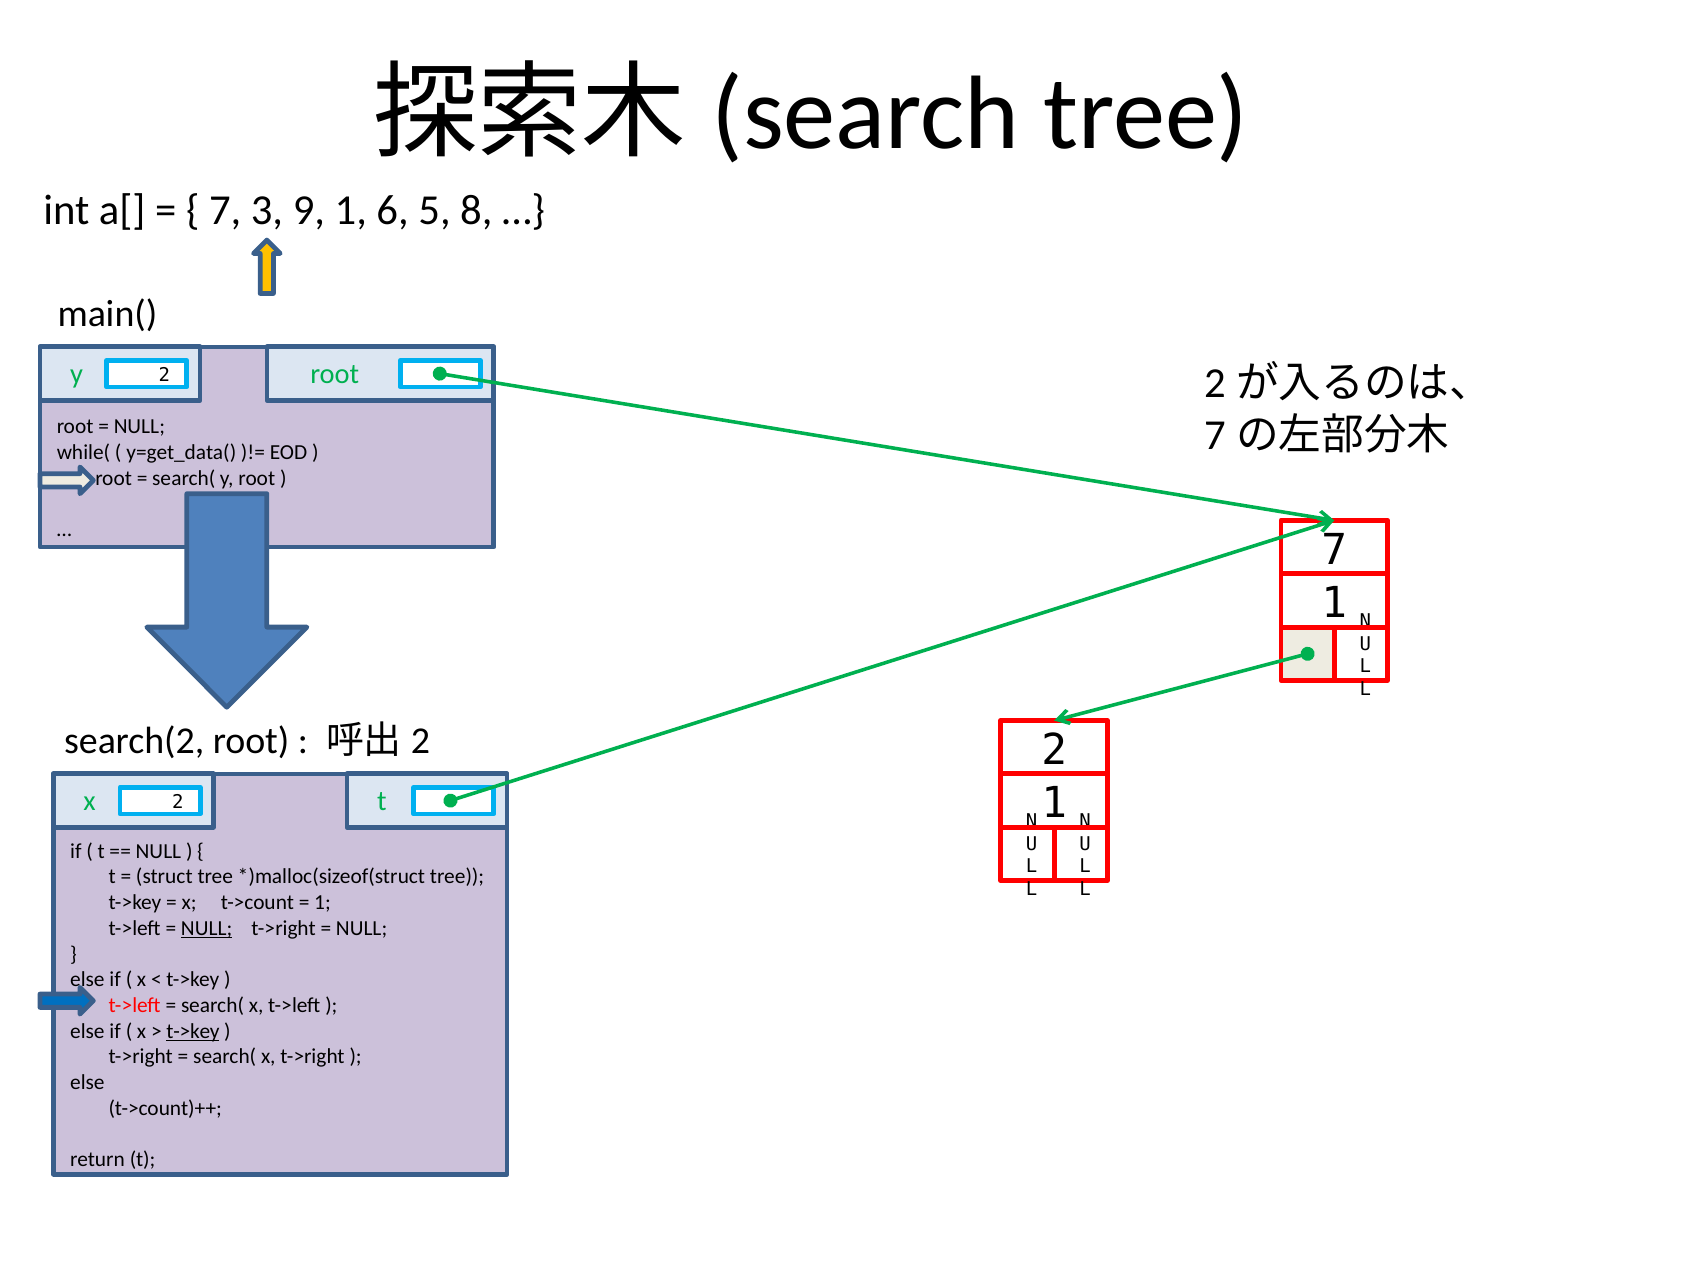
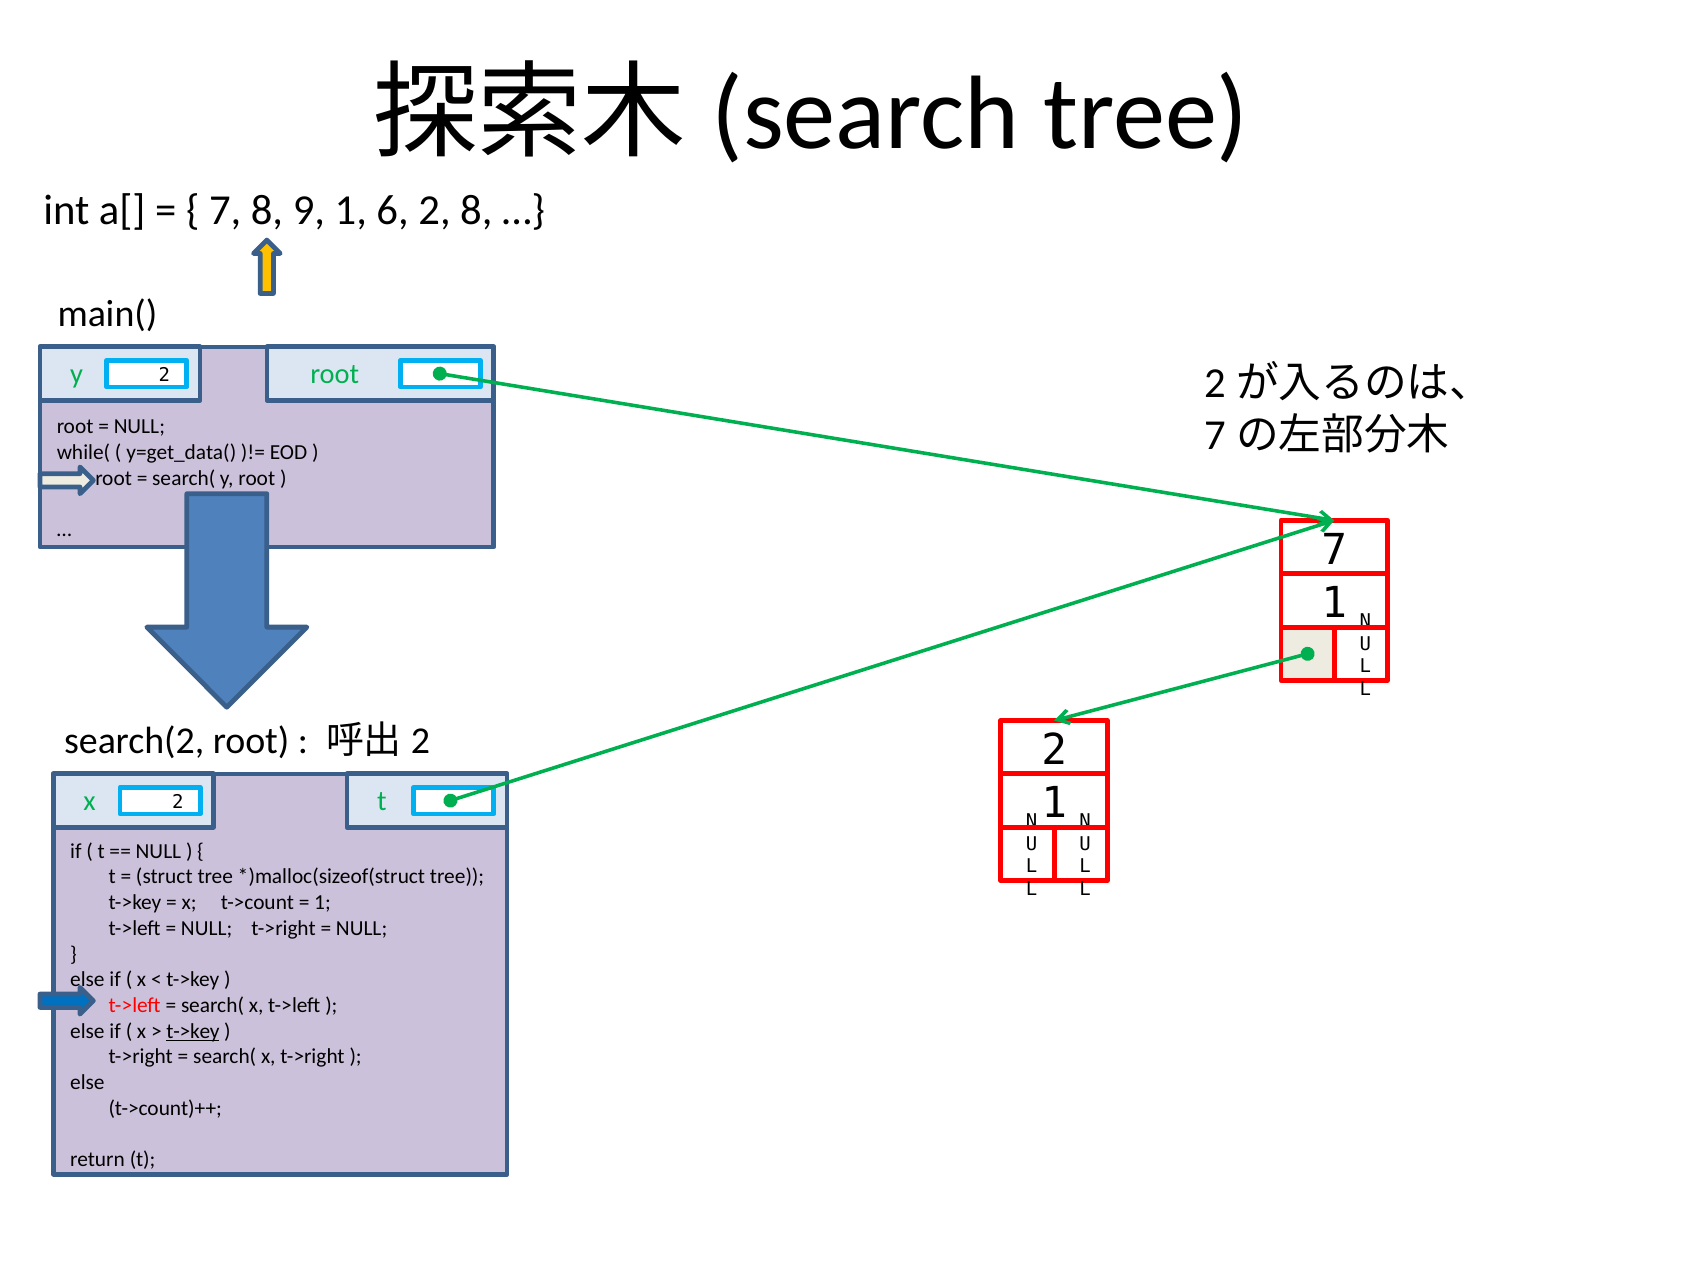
7 3: 3 -> 8
6 5: 5 -> 2
NULL at (207, 928) underline: present -> none
